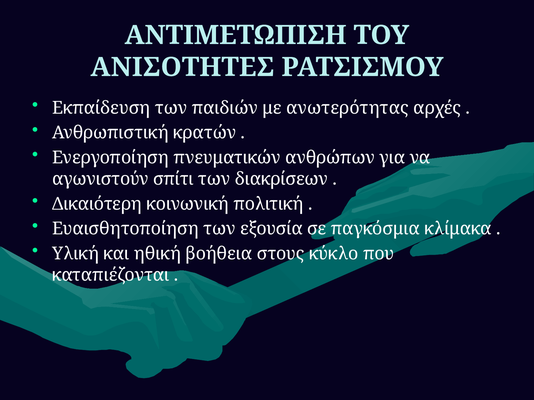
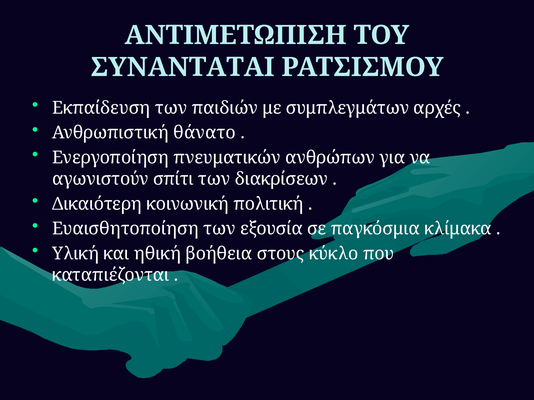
ΑΝΙΣΟΤΗΤΕΣ: ΑΝΙΣΟΤΗΤΕΣ -> ΣΥΝΑΝΤΑΤΑΙ
ανωτερότητας: ανωτερότητας -> συμπλεγμάτων
κρατών: κρατών -> θάνατο
